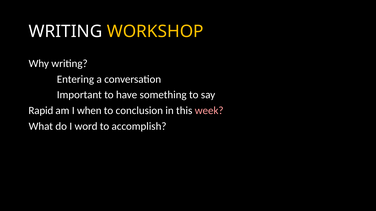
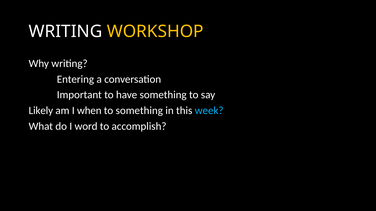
Rapid: Rapid -> Likely
to conclusion: conclusion -> something
week colour: pink -> light blue
